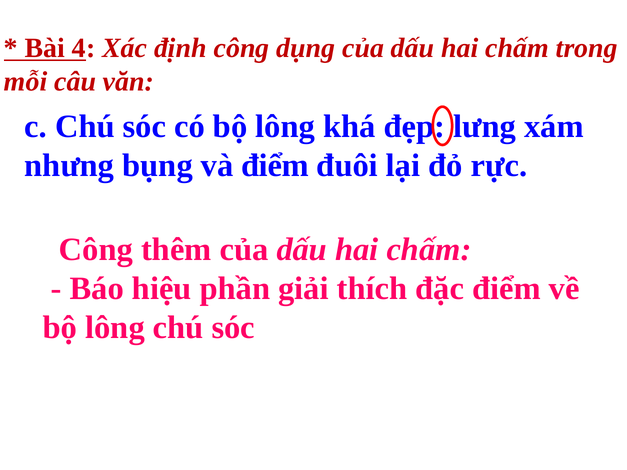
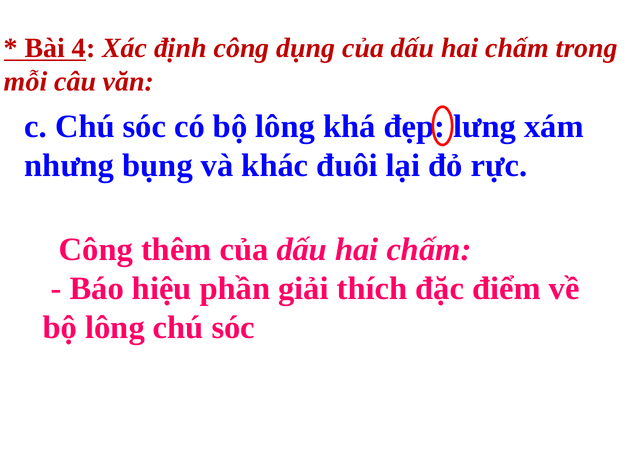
và điểm: điểm -> khác
